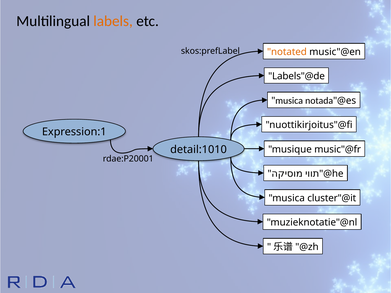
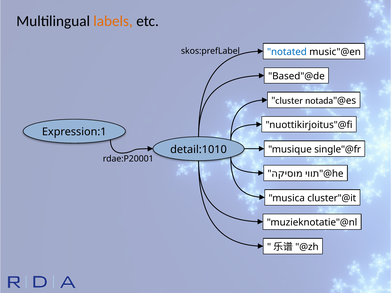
notated colour: orange -> blue
Labels"@de: Labels"@de -> Based"@de
musica at (289, 101): musica -> cluster
music"@fr: music"@fr -> single"@fr
